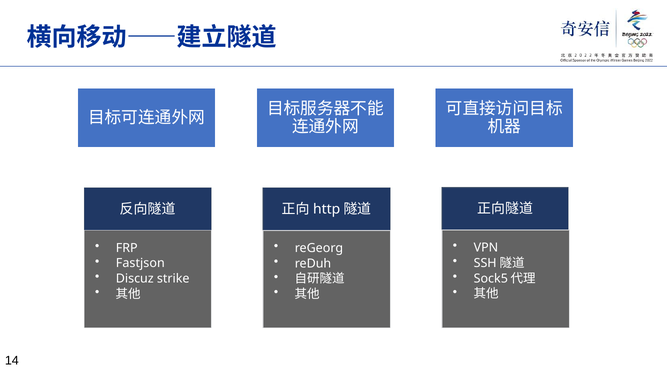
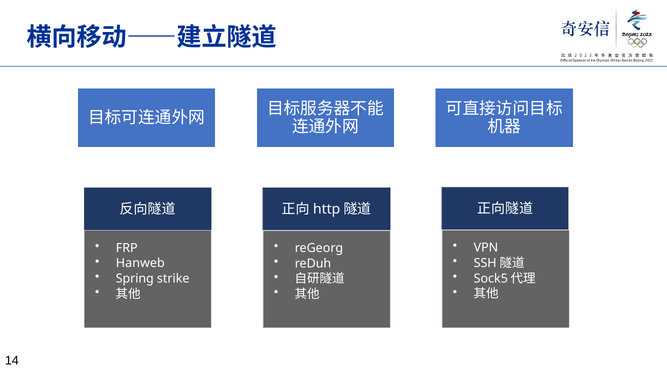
Fastjson: Fastjson -> Hanweb
Discuz: Discuz -> Spring
